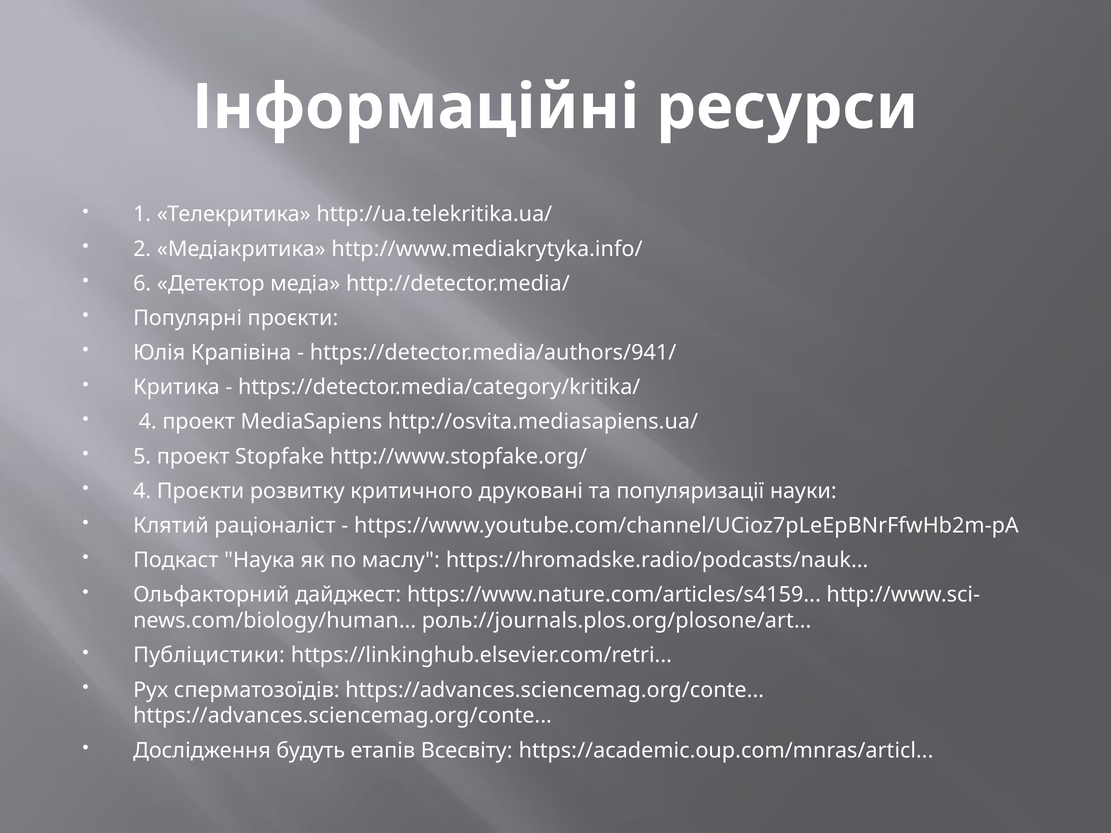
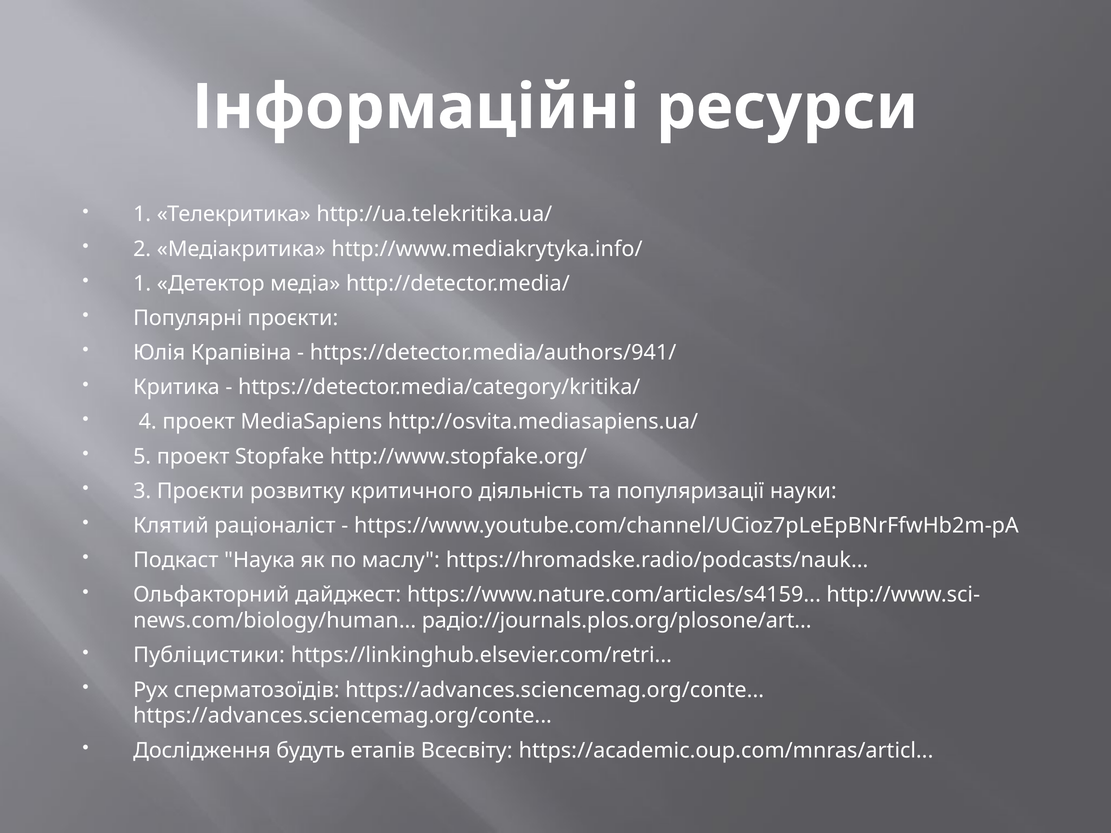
6 at (142, 284): 6 -> 1
4 at (142, 491): 4 -> 3
друковані: друковані -> діяльність
роль://journals.plos.org/plosone/art: роль://journals.plos.org/plosone/art -> радіо://journals.plos.org/plosone/art
